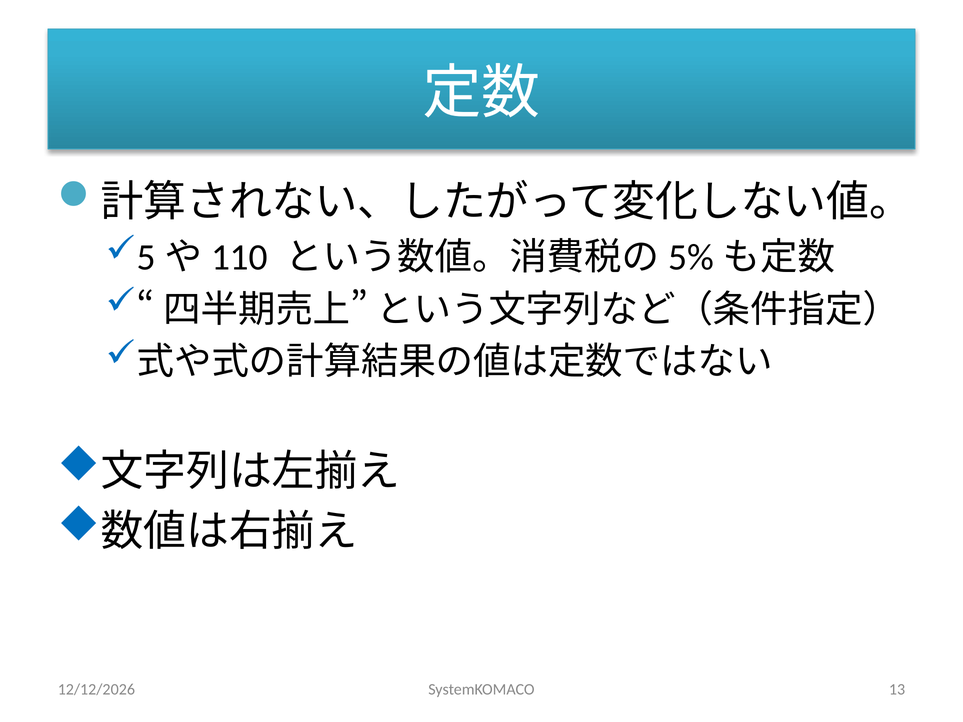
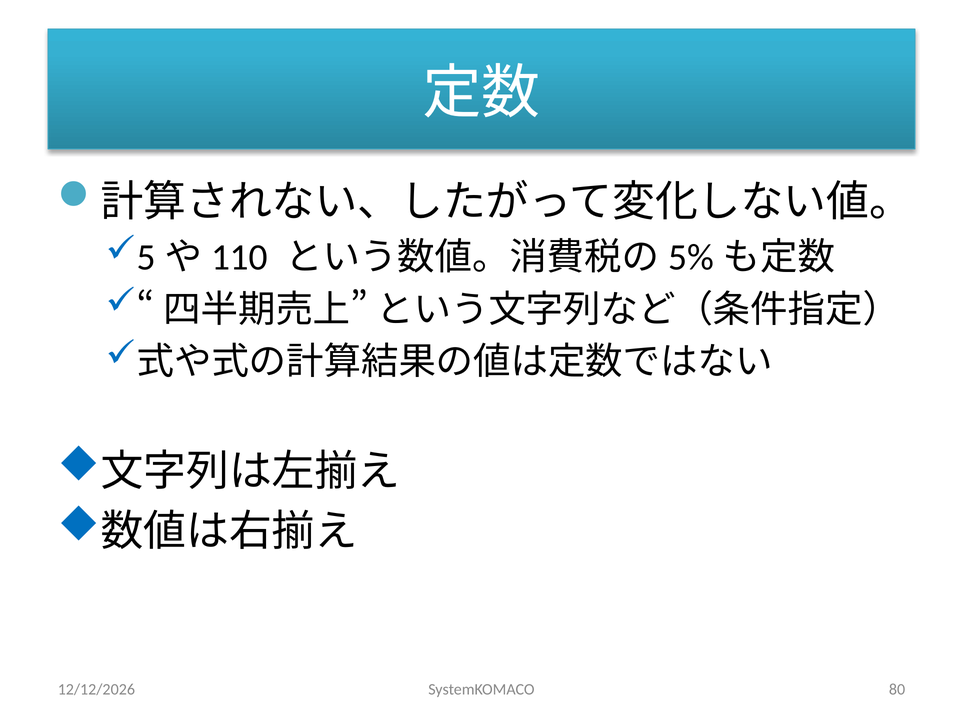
13: 13 -> 80
